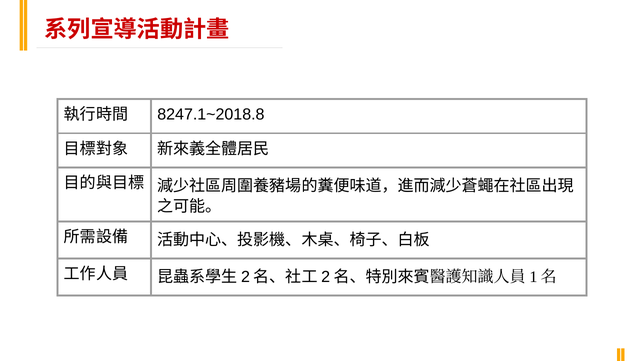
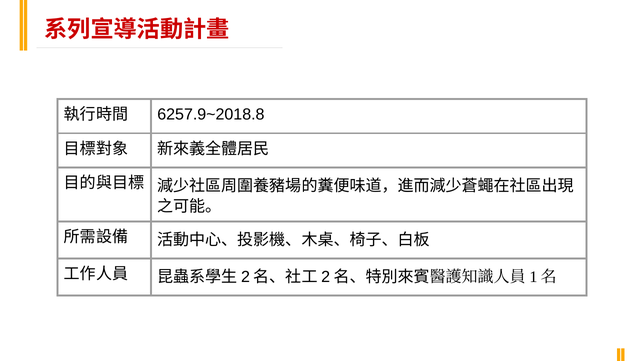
8247.1~2018.8: 8247.1~2018.8 -> 6257.9~2018.8
